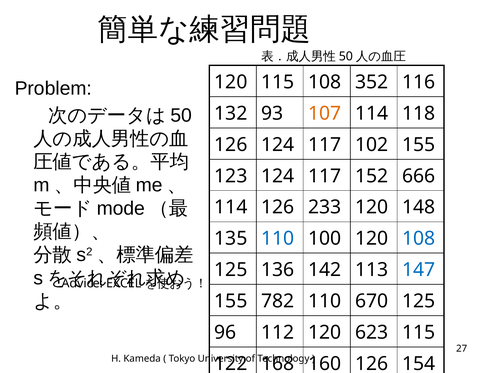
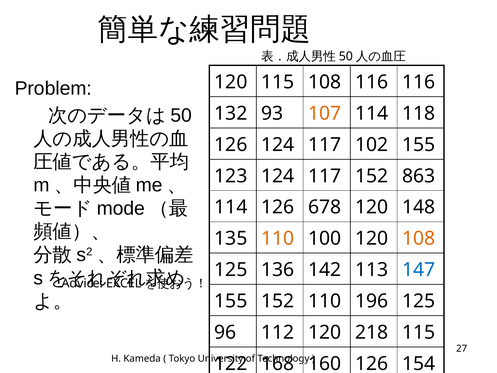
108 352: 352 -> 116
666: 666 -> 863
233: 233 -> 678
110 at (278, 238) colour: blue -> orange
108 at (419, 238) colour: blue -> orange
155 782: 782 -> 152
670: 670 -> 196
623: 623 -> 218
